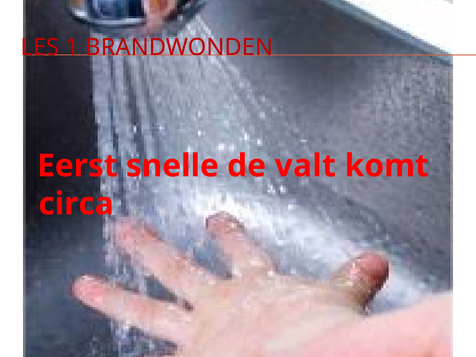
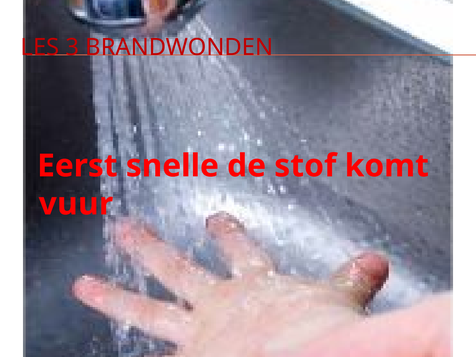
1: 1 -> 3
valt: valt -> stof
circa: circa -> vuur
